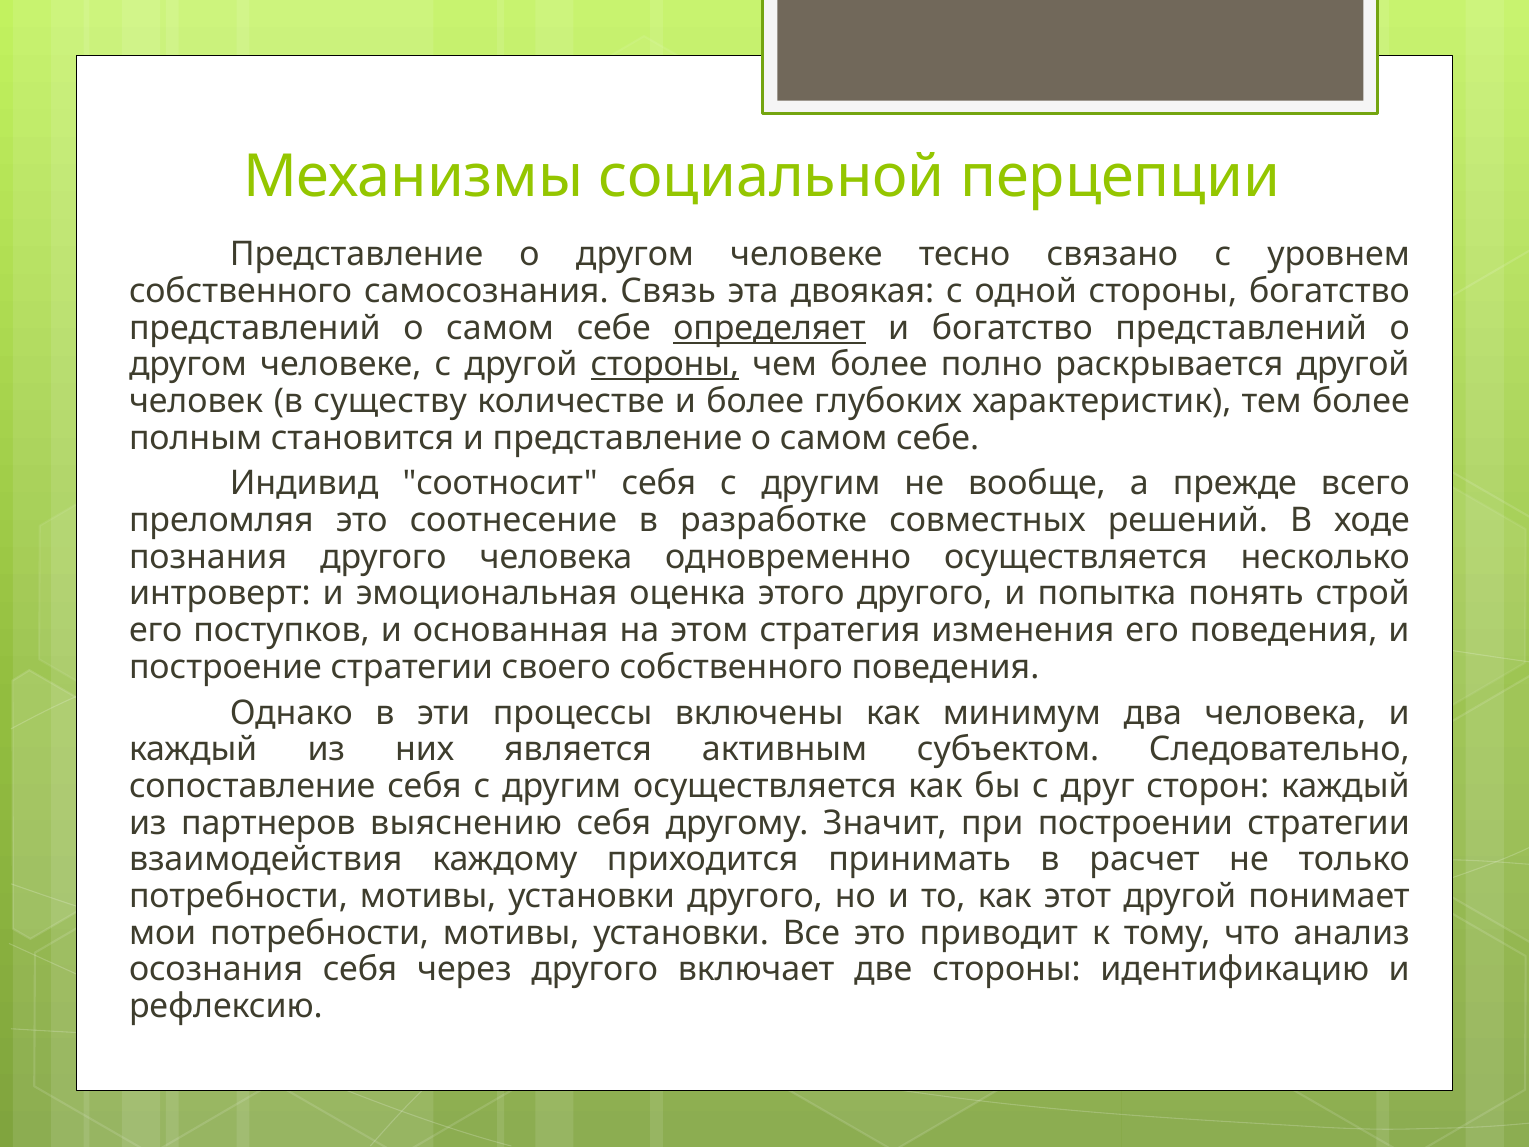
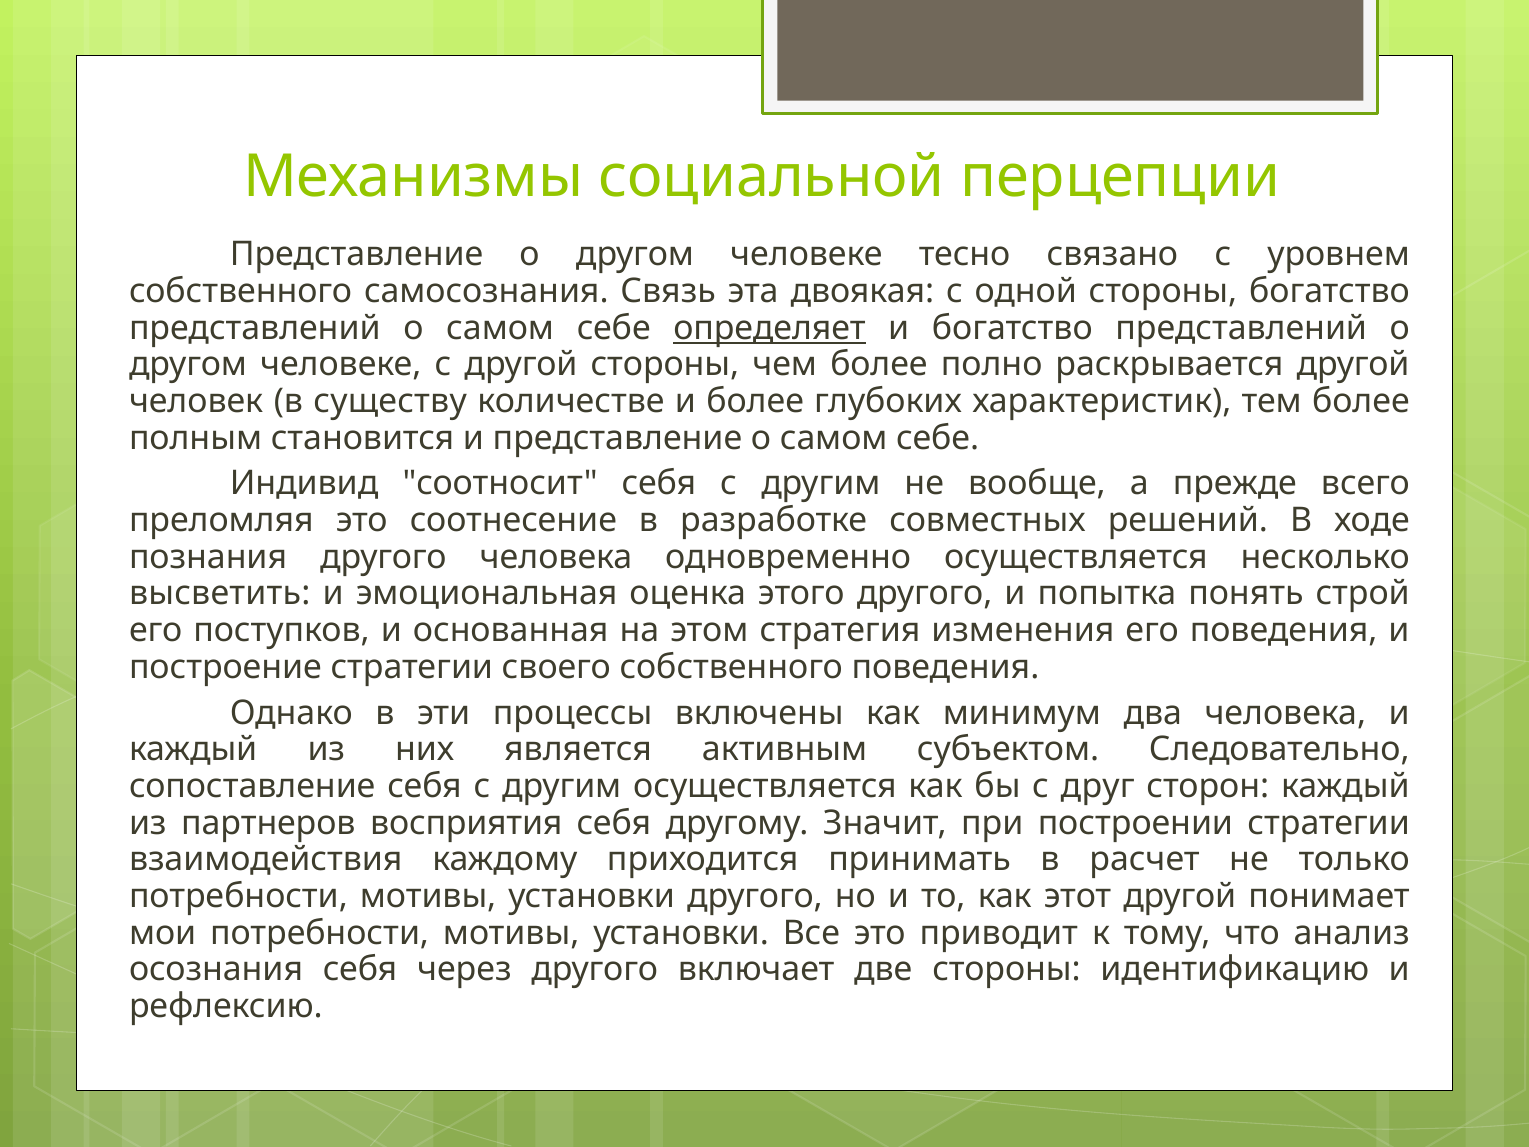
стороны at (665, 365) underline: present -> none
интроверт: интроверт -> высветить
выяснению: выяснению -> восприятия
